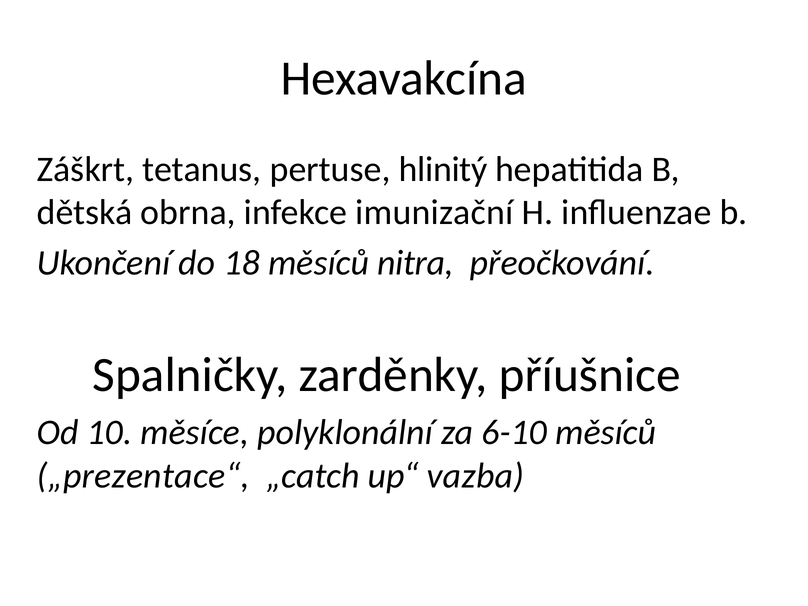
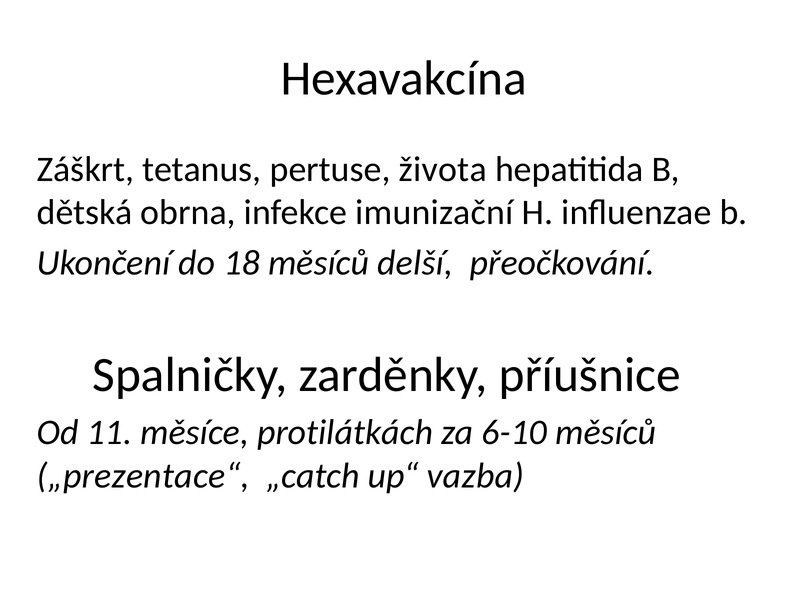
hlinitý: hlinitý -> života
nitra: nitra -> delší
10: 10 -> 11
polyklonální: polyklonální -> protilátkách
